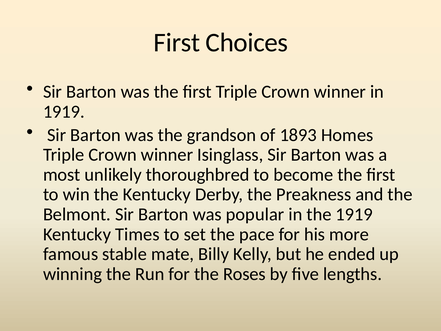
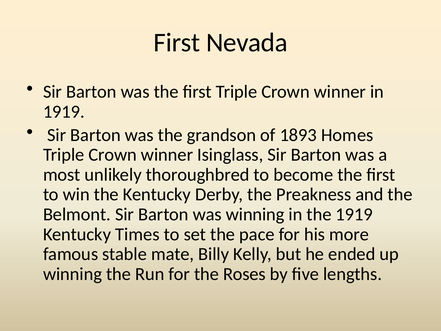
Choices: Choices -> Nevada
was popular: popular -> winning
